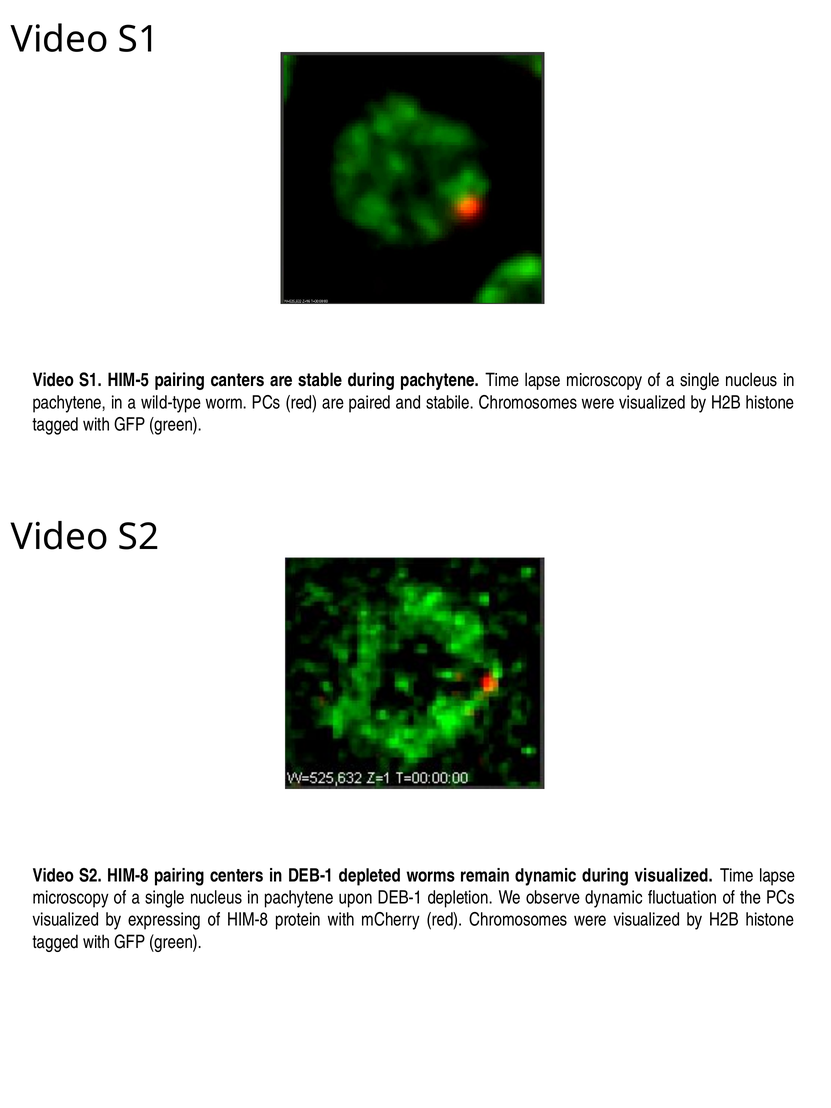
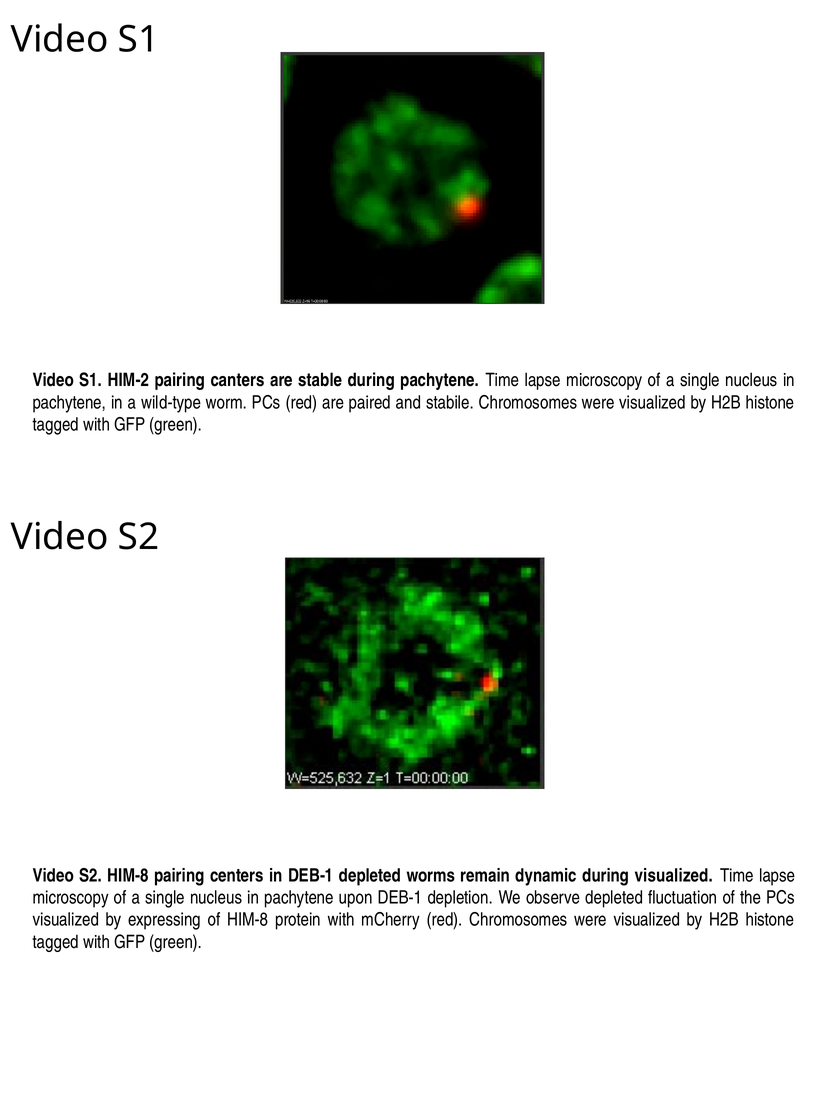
HIM-5: HIM-5 -> HIM-2
observe dynamic: dynamic -> depleted
